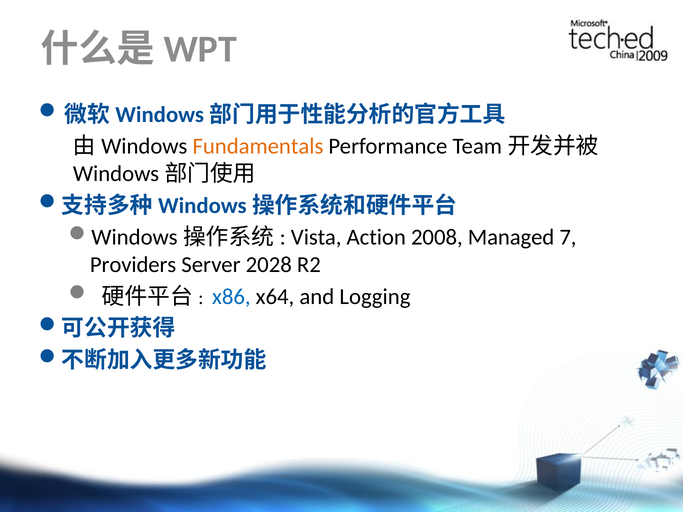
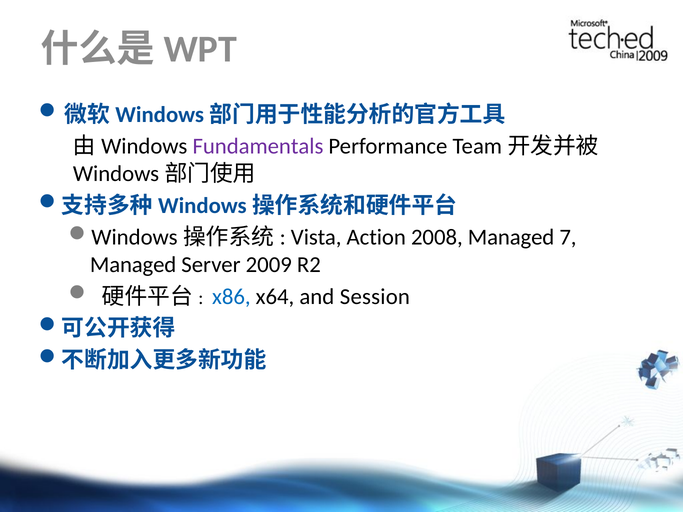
Fundamentals colour: orange -> purple
Providers at (133, 265): Providers -> Managed
2028: 2028 -> 2009
Logging: Logging -> Session
